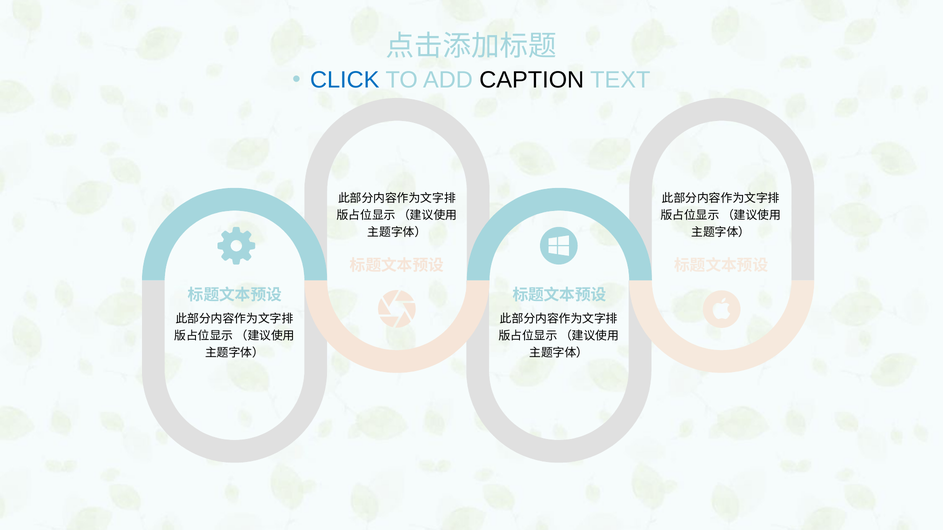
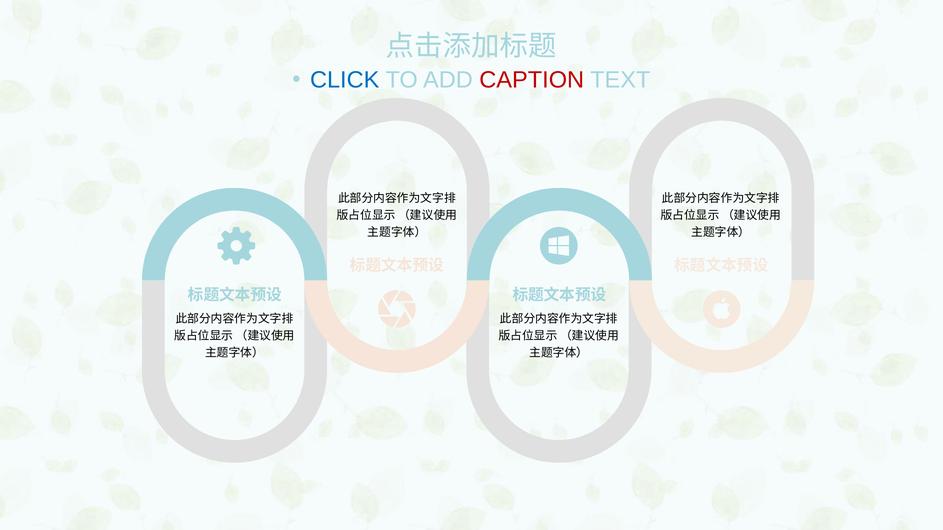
CAPTION colour: black -> red
